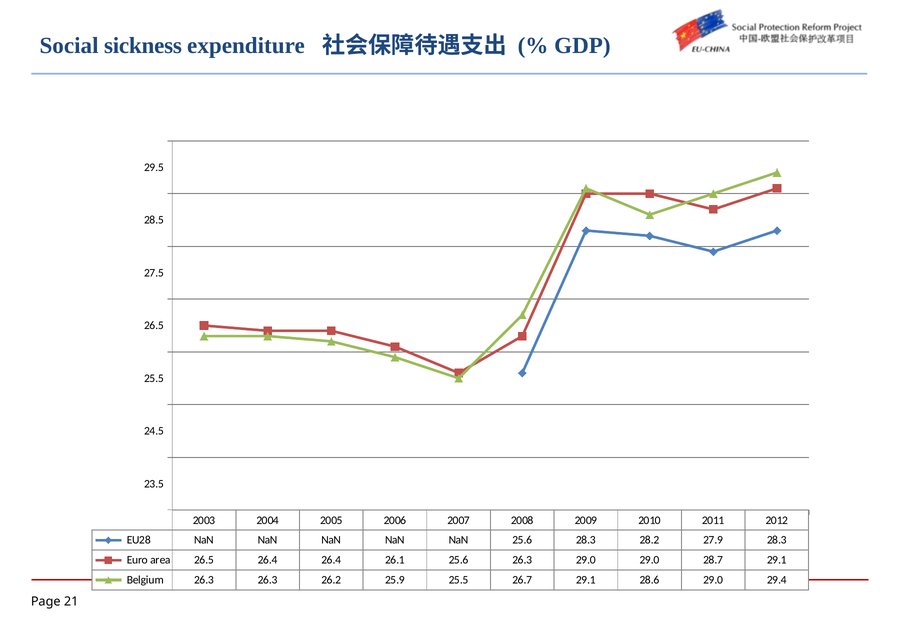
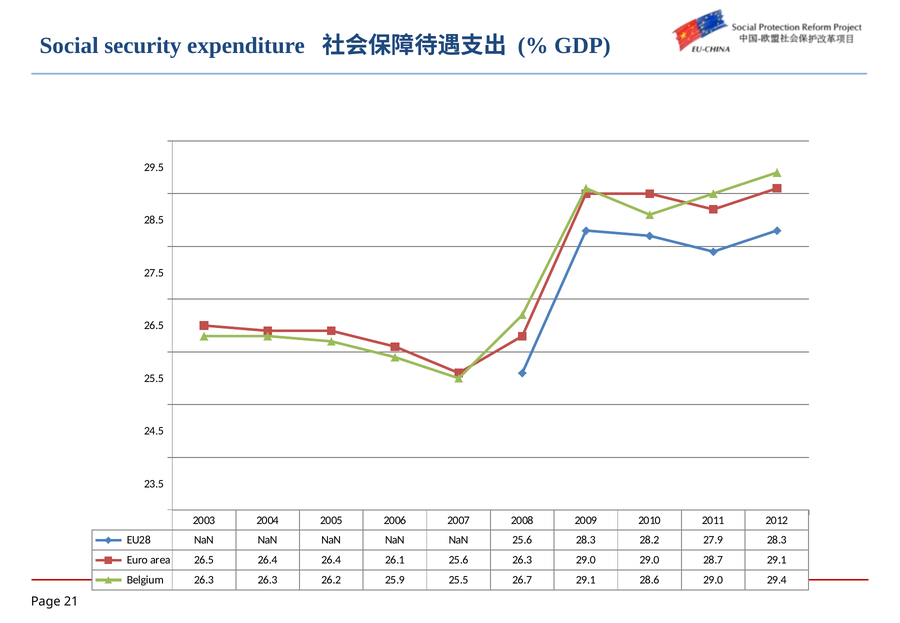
sickness: sickness -> security
